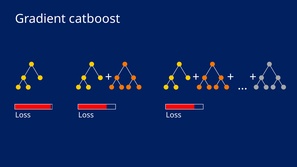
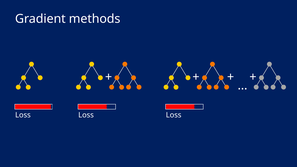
catboost: catboost -> methods
